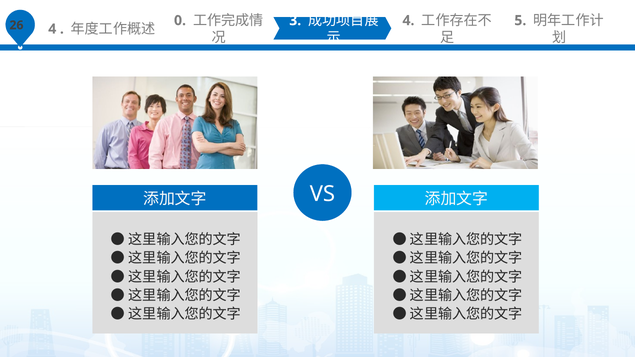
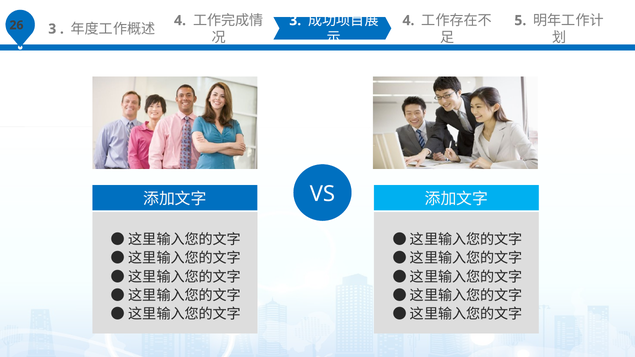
4 at (52, 29): 4 -> 3
0 at (180, 21): 0 -> 4
